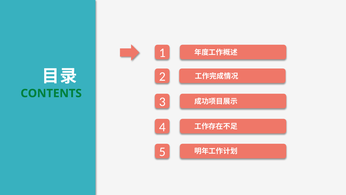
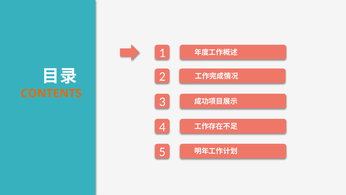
CONTENTS colour: green -> orange
